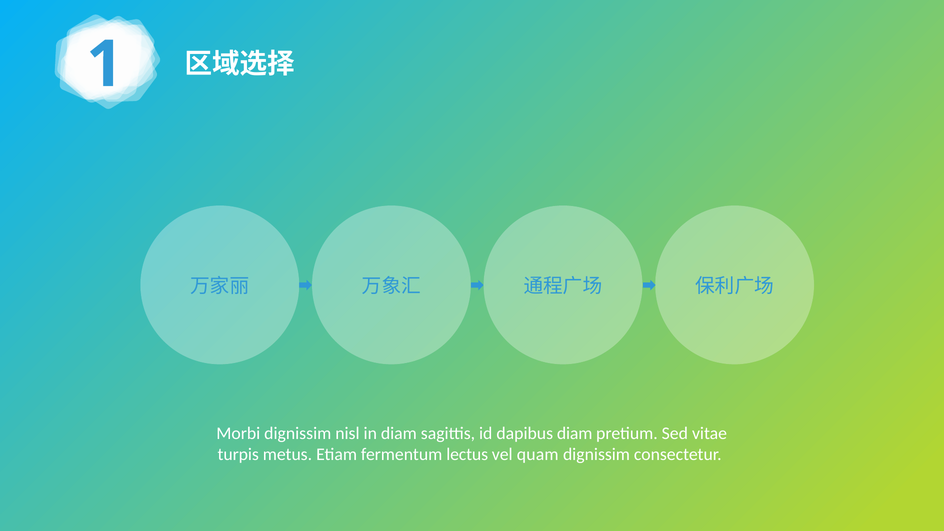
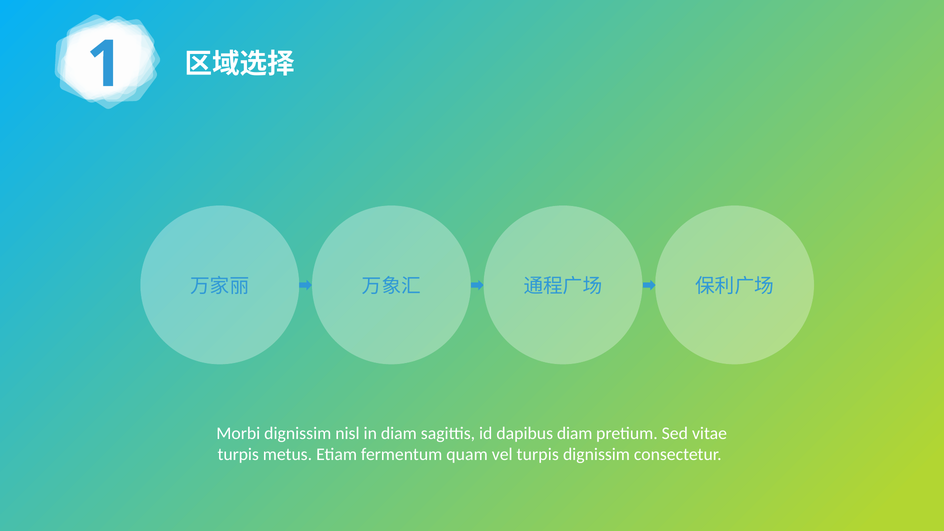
lectus: lectus -> quam
vel quam: quam -> turpis
